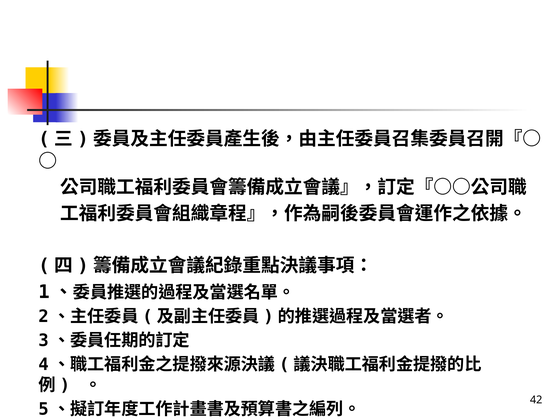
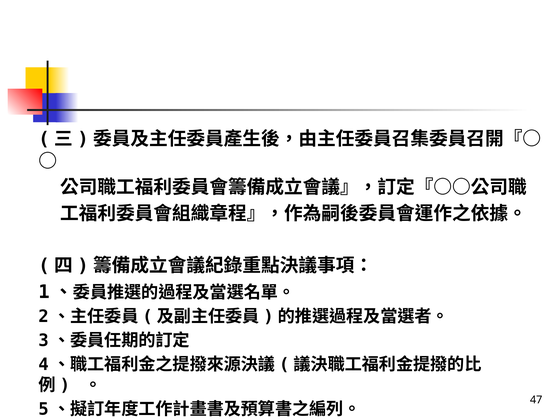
42: 42 -> 47
